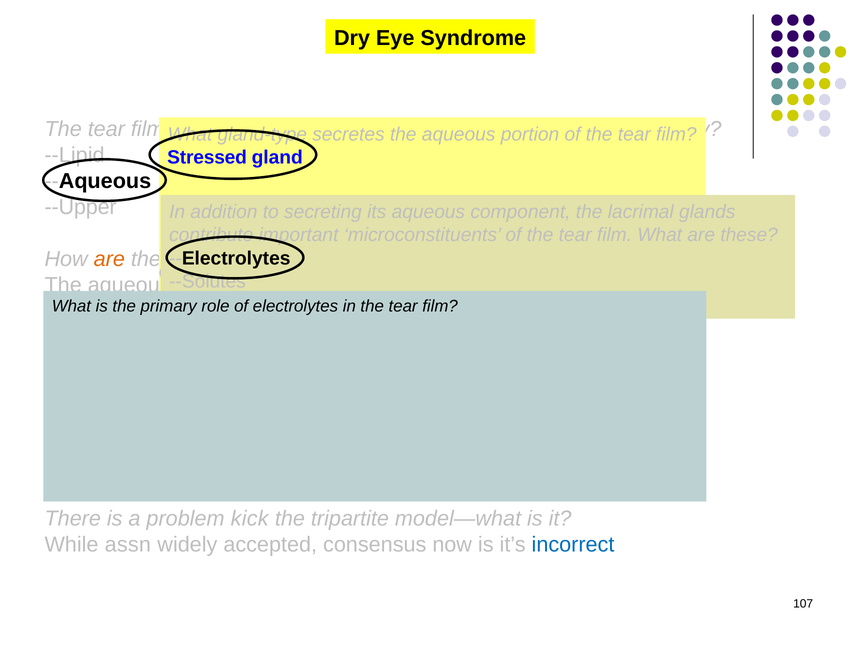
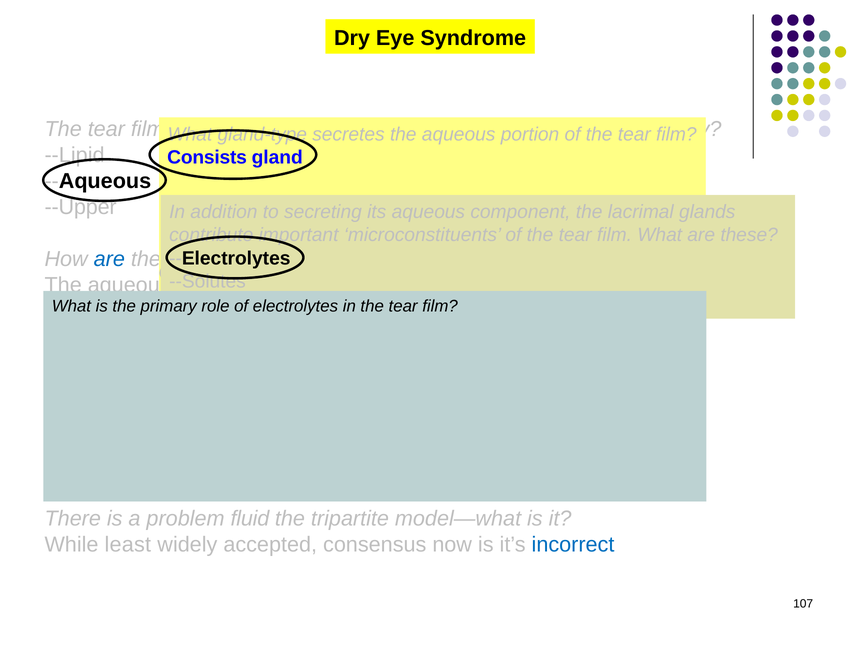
Stressed: Stressed -> Consists
are at (109, 259) colour: orange -> blue
kick: kick -> fluid
assn: assn -> least
